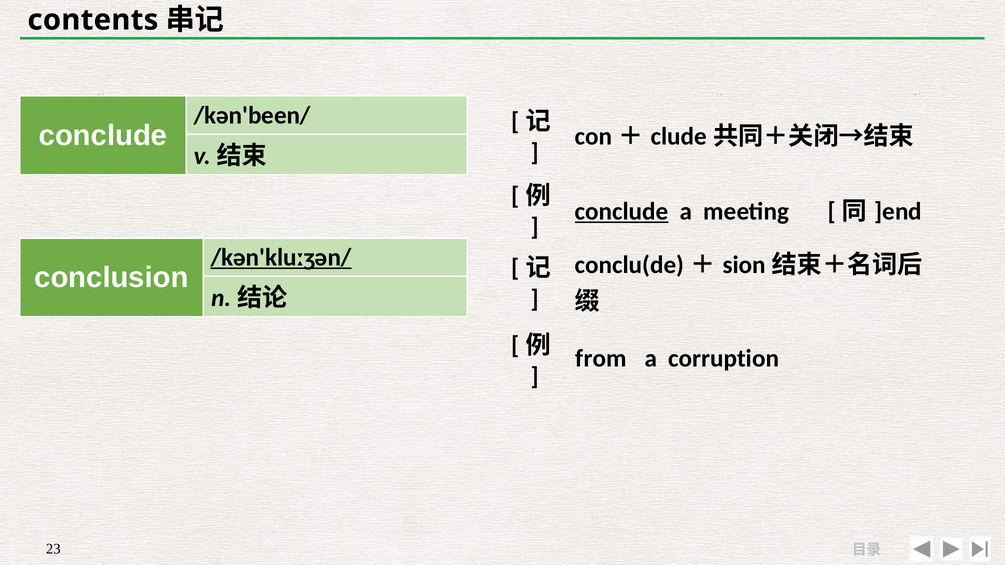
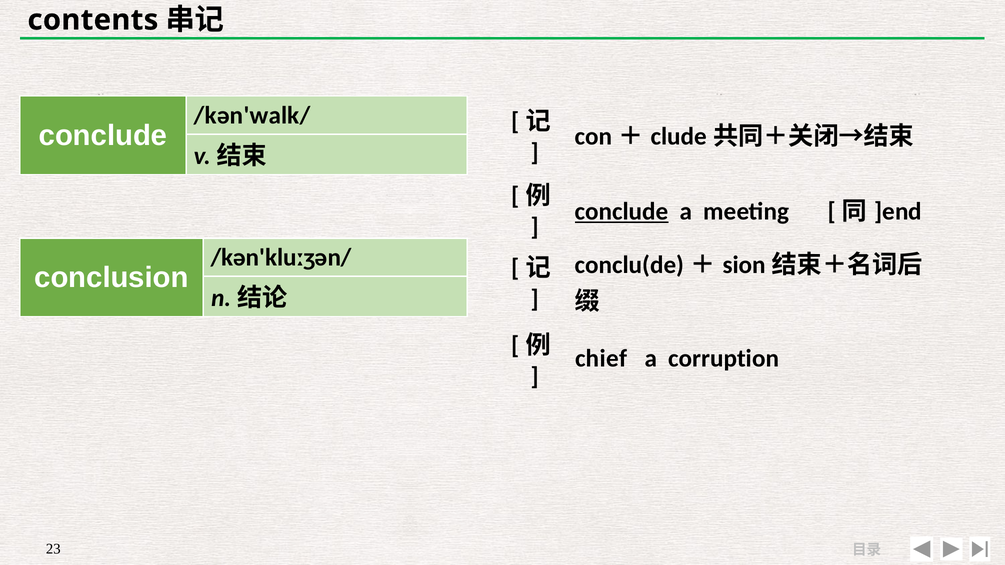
/kən'been/: /kən'been/ -> /kən'walk/
/kən'kluːʒən/ underline: present -> none
from: from -> chief
